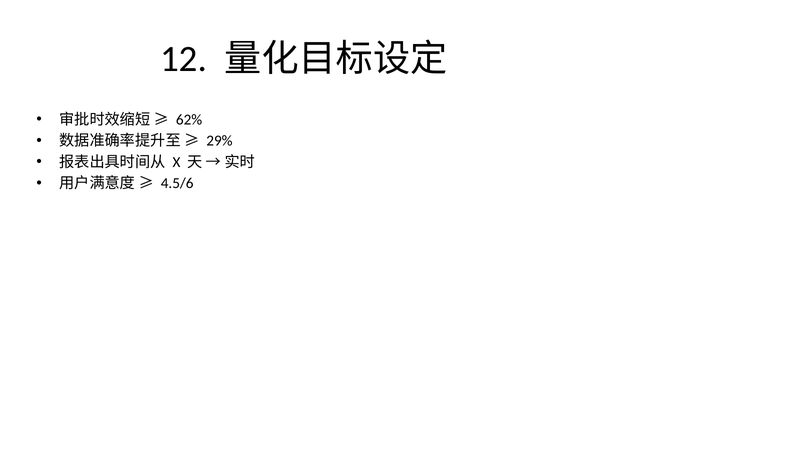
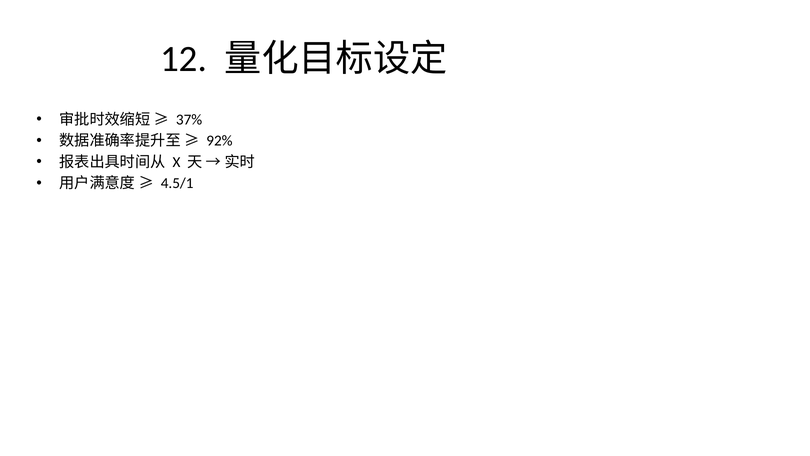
62%: 62% -> 37%
29%: 29% -> 92%
4.5/6: 4.5/6 -> 4.5/1
